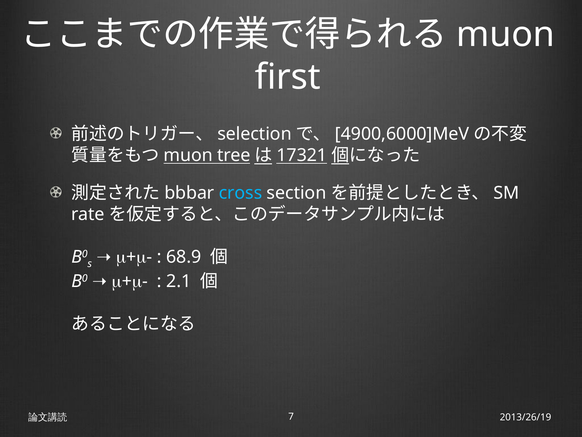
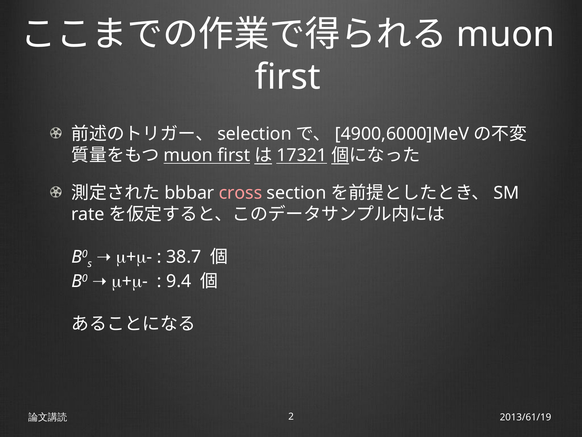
tree at (234, 155): tree -> first
cross colour: light blue -> pink
68.9: 68.9 -> 38.7
2.1: 2.1 -> 9.4
7: 7 -> 2
2013/26/19: 2013/26/19 -> 2013/61/19
